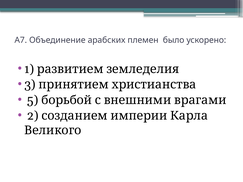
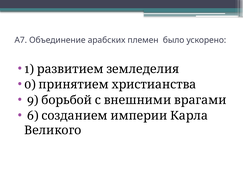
3: 3 -> 0
5: 5 -> 9
2: 2 -> 6
